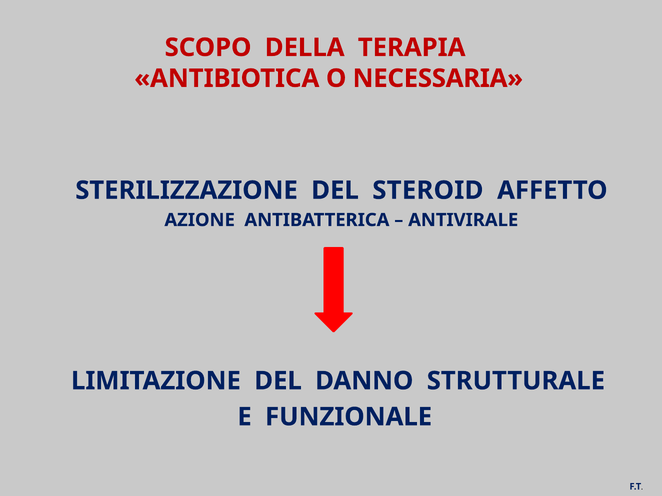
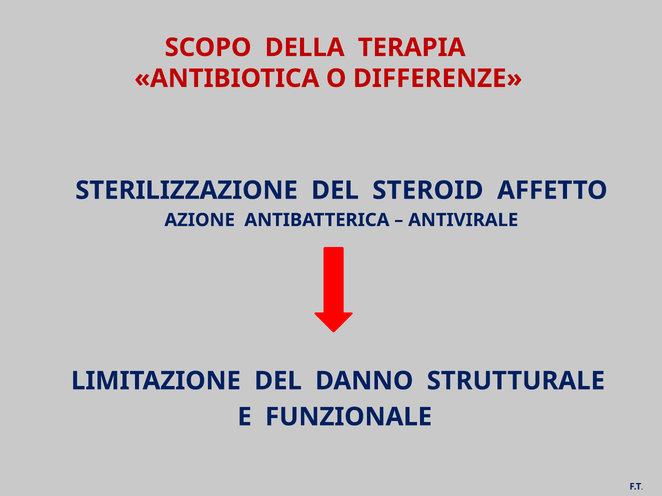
NECESSARIA: NECESSARIA -> DIFFERENZE
